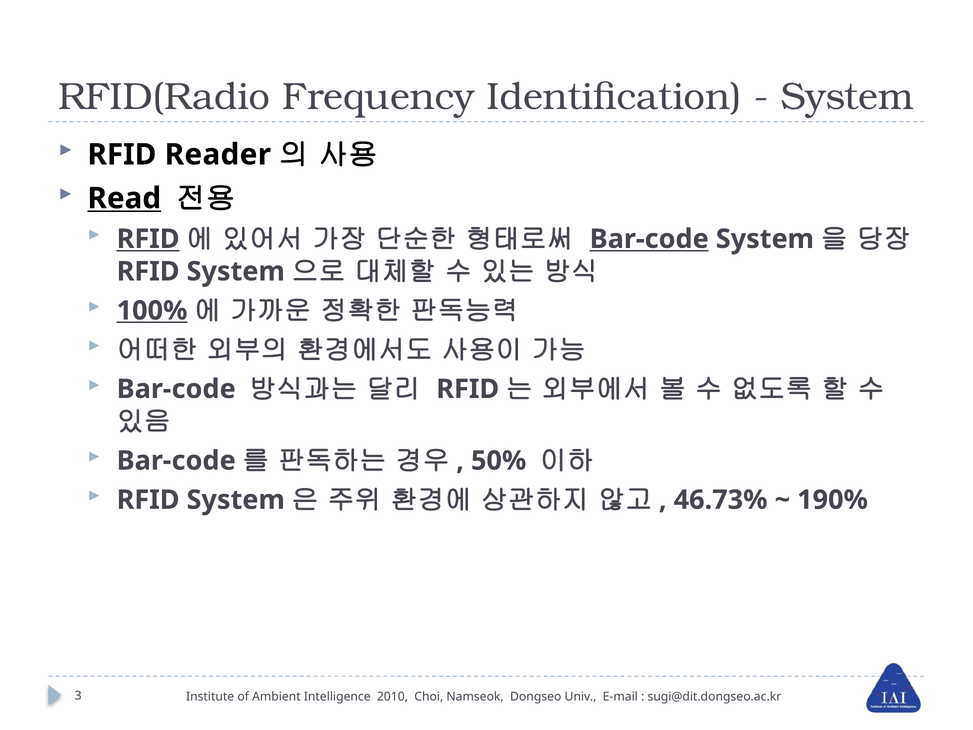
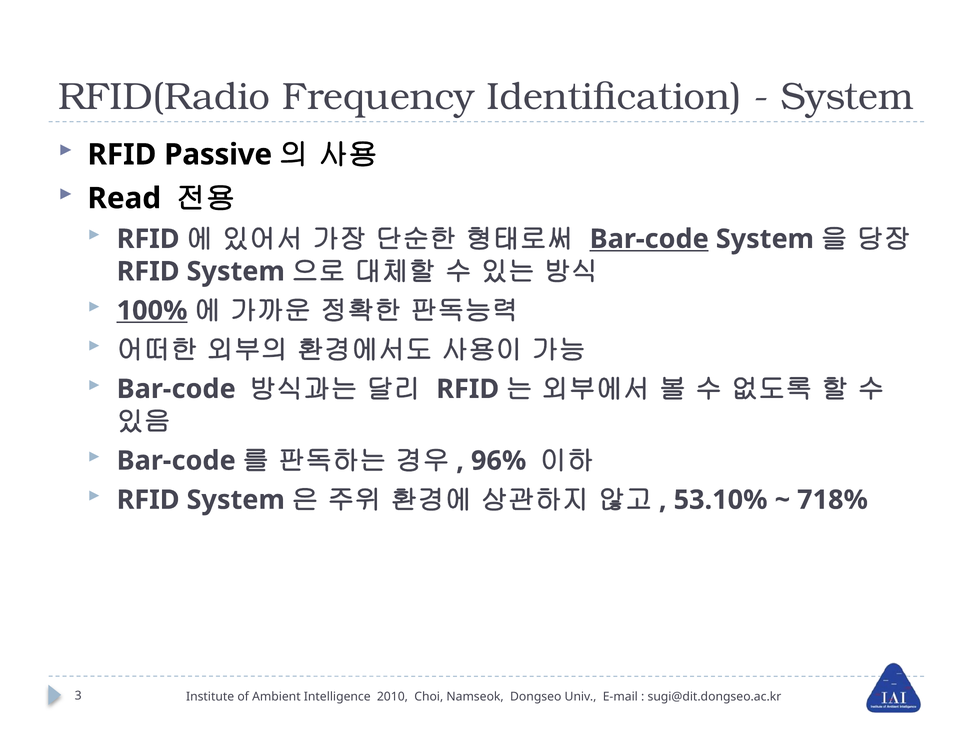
Reader: Reader -> Passive
Read underline: present -> none
RFID at (148, 239) underline: present -> none
50%: 50% -> 96%
46.73%: 46.73% -> 53.10%
190%: 190% -> 718%
